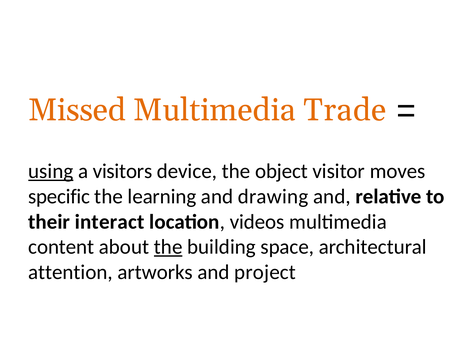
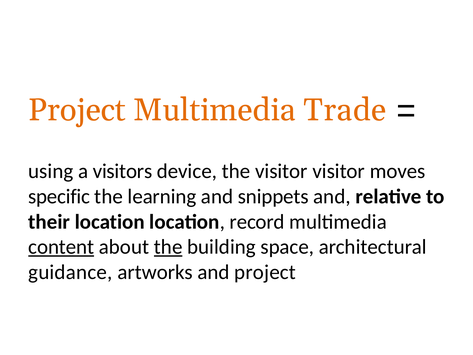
Missed at (77, 110): Missed -> Project
using underline: present -> none
the object: object -> visitor
drawing: drawing -> snippets
their interact: interact -> location
videos: videos -> record
content underline: none -> present
attention: attention -> guidance
